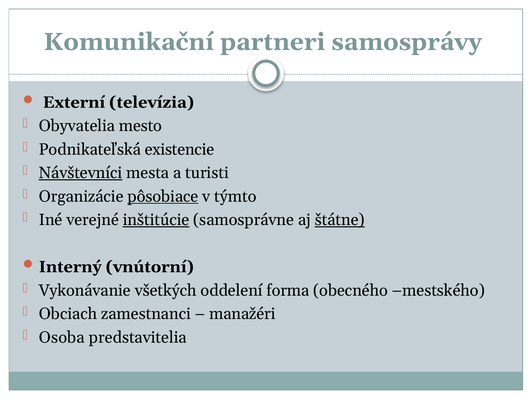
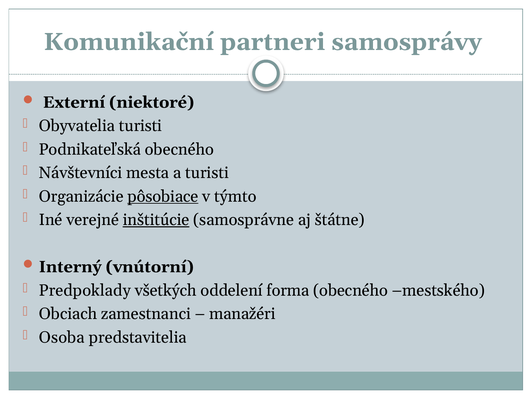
televízia: televízia -> niektoré
Obyvatelia mesto: mesto -> turisti
Podnikateľská existencie: existencie -> obecného
Návštevníci underline: present -> none
štátne underline: present -> none
Vykonávanie: Vykonávanie -> Predpoklady
